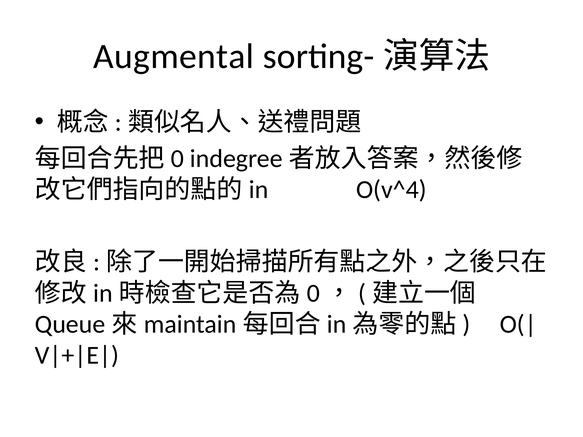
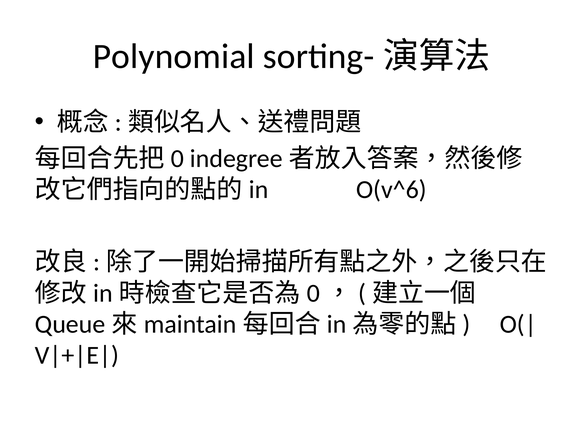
Augmental: Augmental -> Polynomial
O(v^4: O(v^4 -> O(v^6
